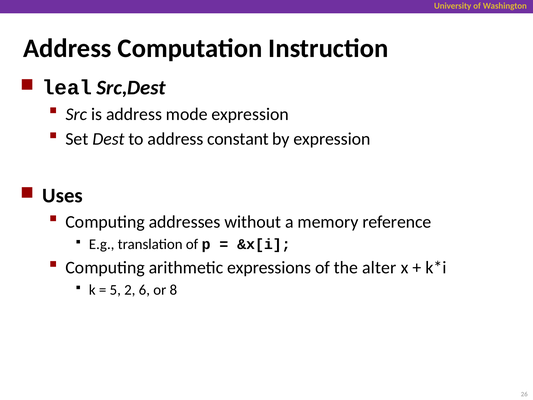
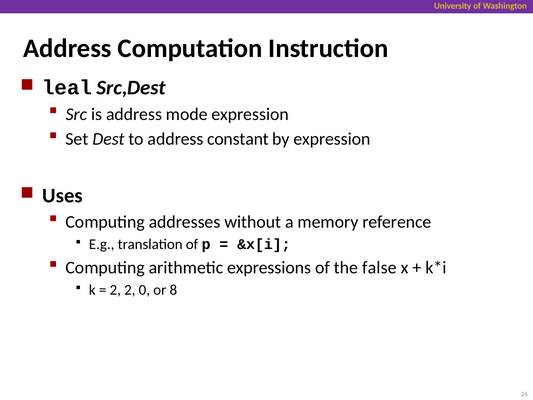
alter: alter -> false
5 at (115, 290): 5 -> 2
6: 6 -> 0
